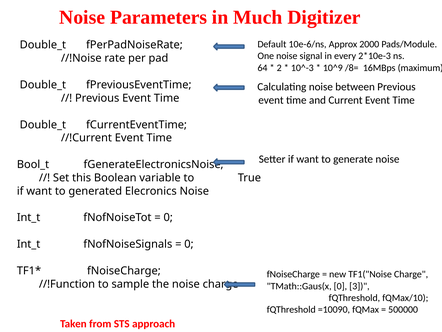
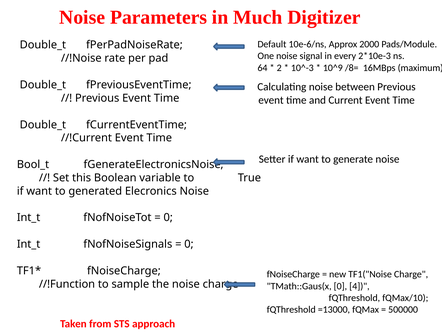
3: 3 -> 4
=10090: =10090 -> =13000
